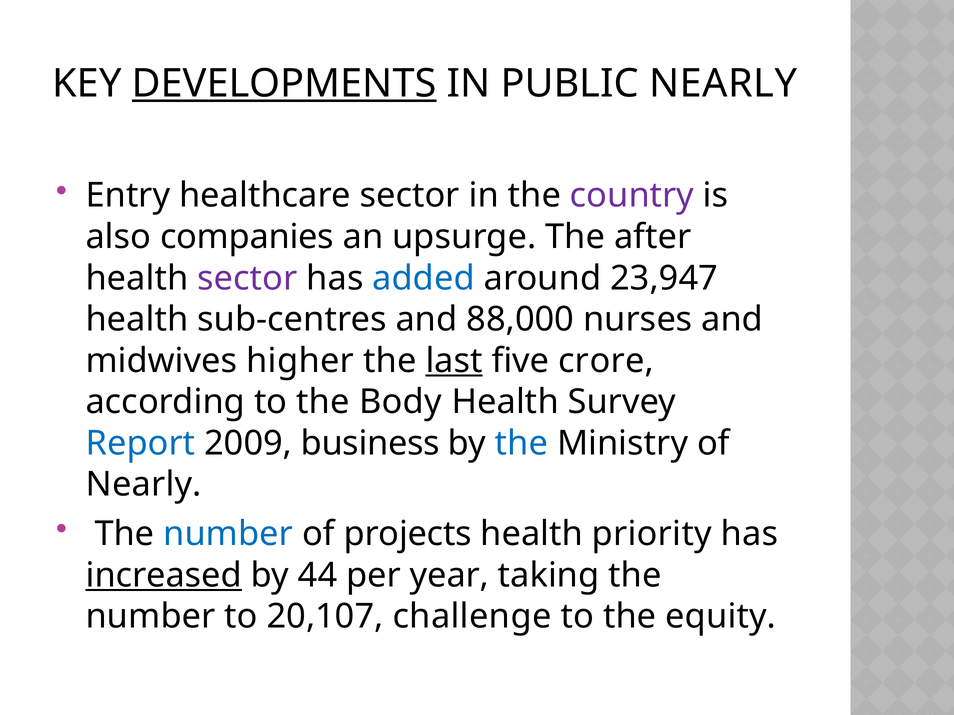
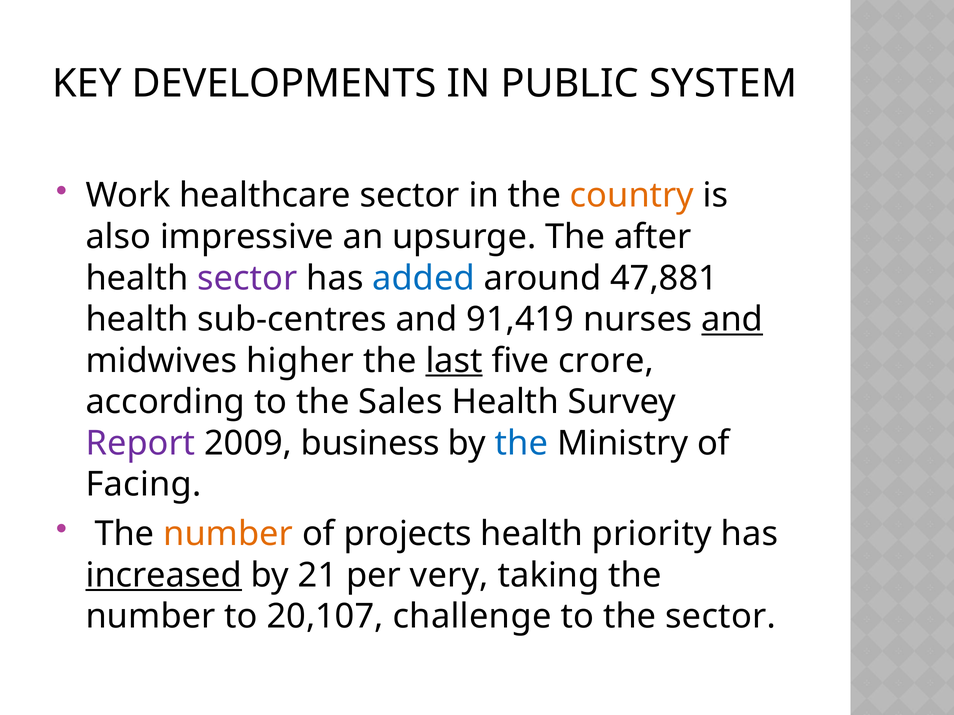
DEVELOPMENTS underline: present -> none
PUBLIC NEARLY: NEARLY -> SYSTEM
Entry: Entry -> Work
country colour: purple -> orange
companies: companies -> impressive
23,947: 23,947 -> 47,881
88,000: 88,000 -> 91,419
and at (732, 320) underline: none -> present
Body: Body -> Sales
Report colour: blue -> purple
Nearly at (144, 485): Nearly -> Facing
number at (228, 534) colour: blue -> orange
44: 44 -> 21
year: year -> very
the equity: equity -> sector
